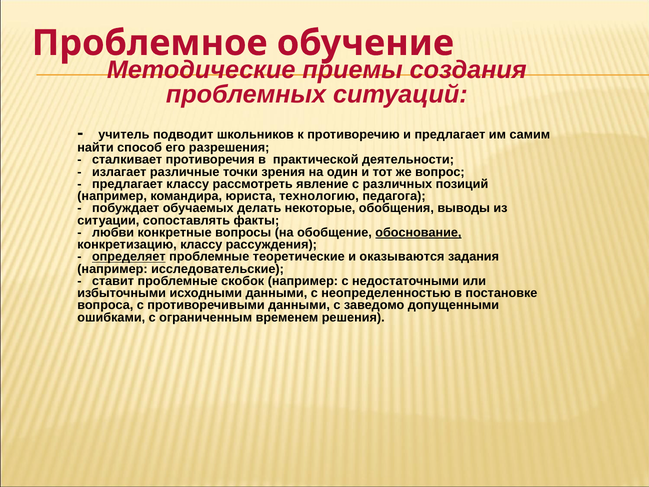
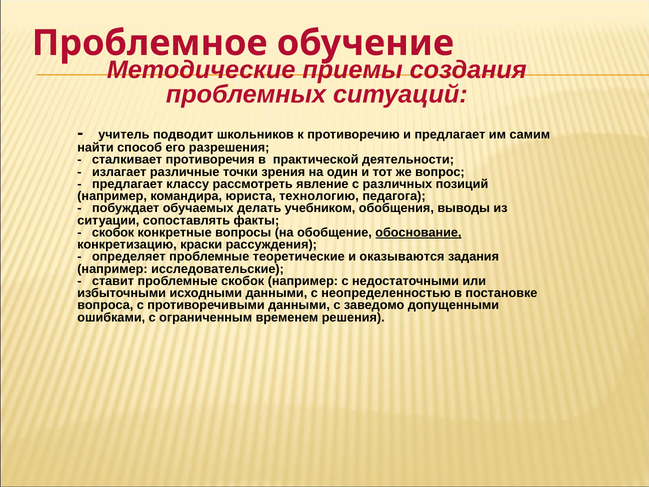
некоторые: некоторые -> учебником
любви at (113, 232): любви -> скобок
конкретизацию классу: классу -> краски
определяет underline: present -> none
